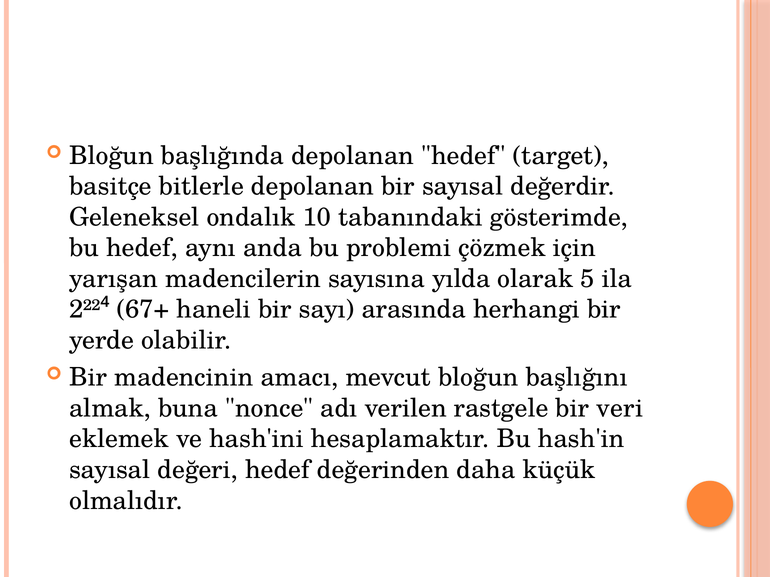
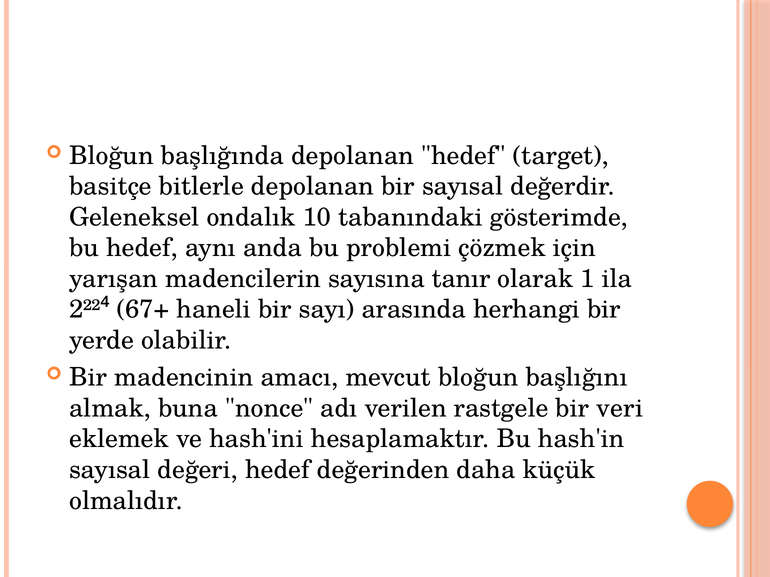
yılda: yılda -> tanır
5: 5 -> 1
